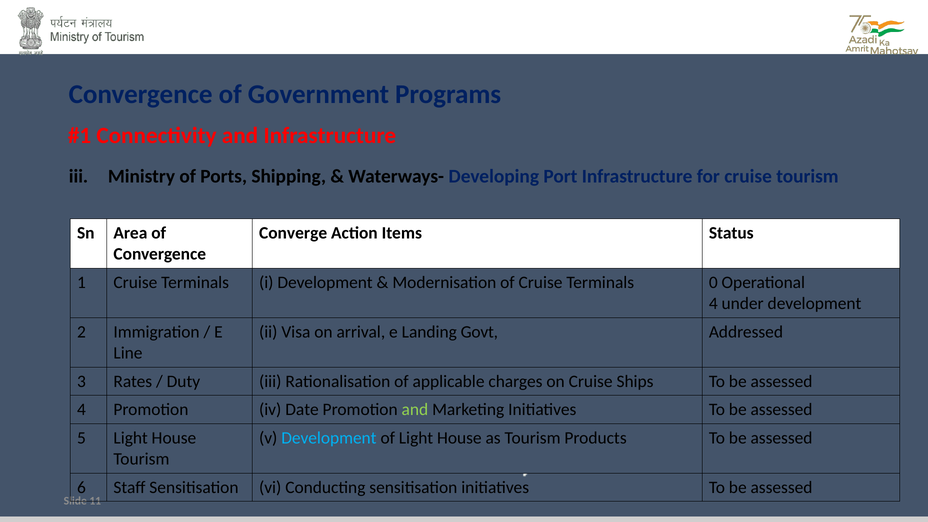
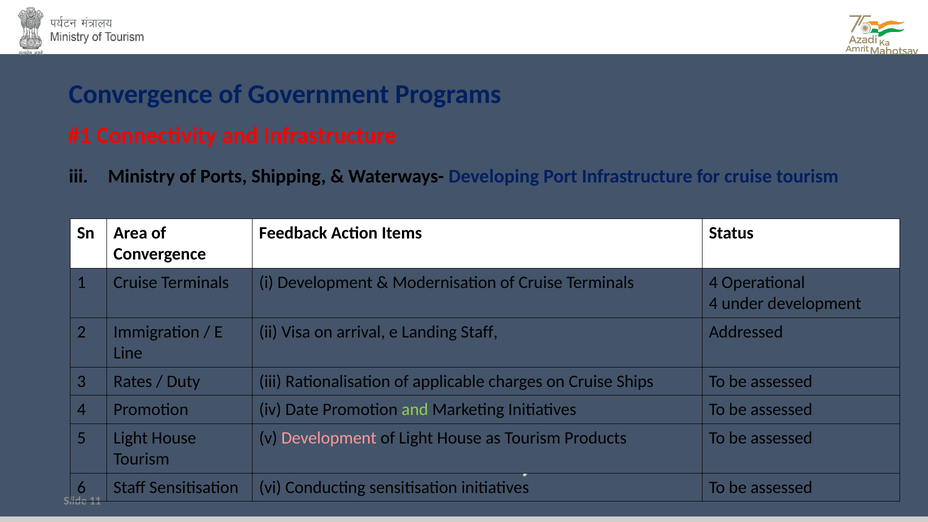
Converge: Converge -> Feedback
Terminals 0: 0 -> 4
Landing Govt: Govt -> Staff
Development at (329, 438) colour: light blue -> pink
